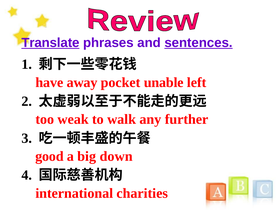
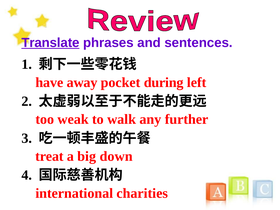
sentences underline: present -> none
unable: unable -> during
good: good -> treat
